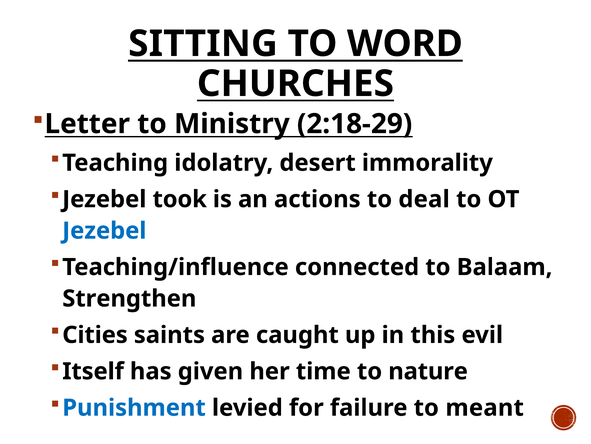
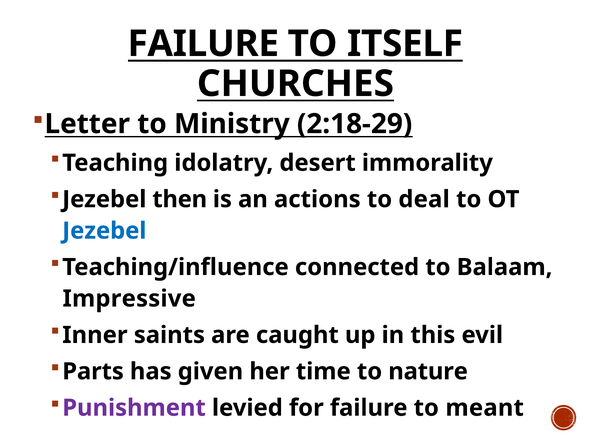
SITTING at (203, 44): SITTING -> FAILURE
WORD: WORD -> ITSELF
took: took -> then
Strengthen: Strengthen -> Impressive
Cities: Cities -> Inner
Itself: Itself -> Parts
Punishment colour: blue -> purple
